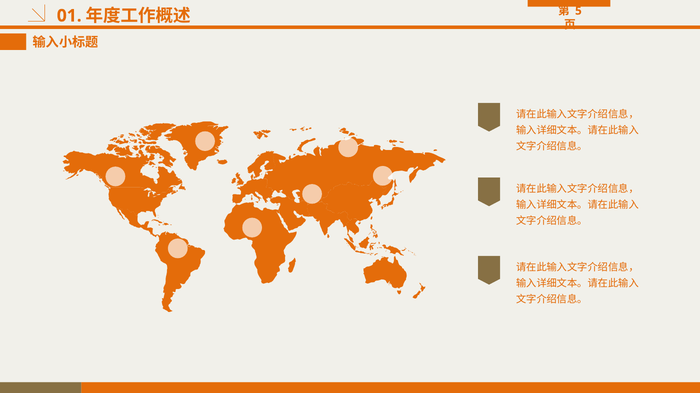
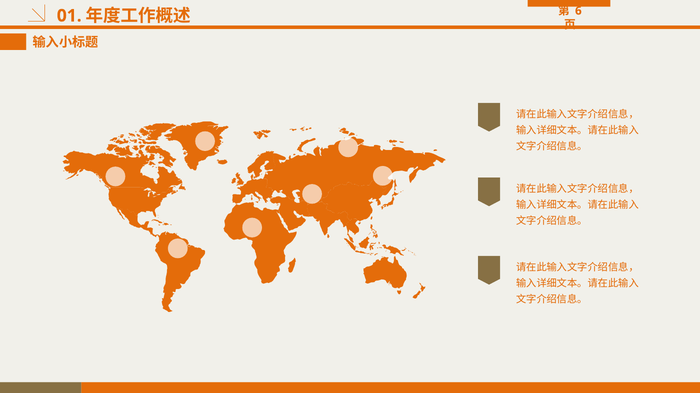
5: 5 -> 6
